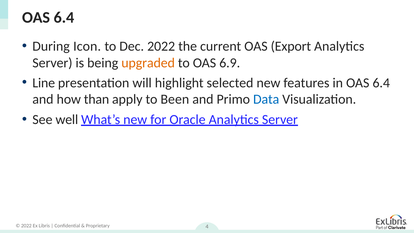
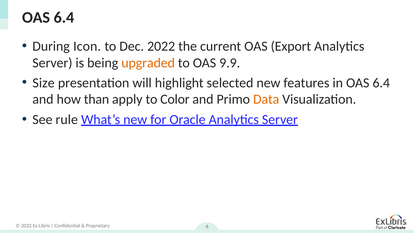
6.9: 6.9 -> 9.9
Line: Line -> Size
Been: Been -> Color
Data colour: blue -> orange
well: well -> rule
